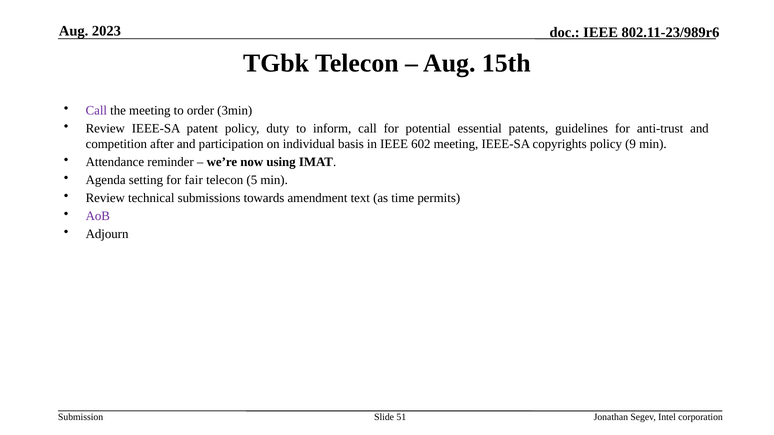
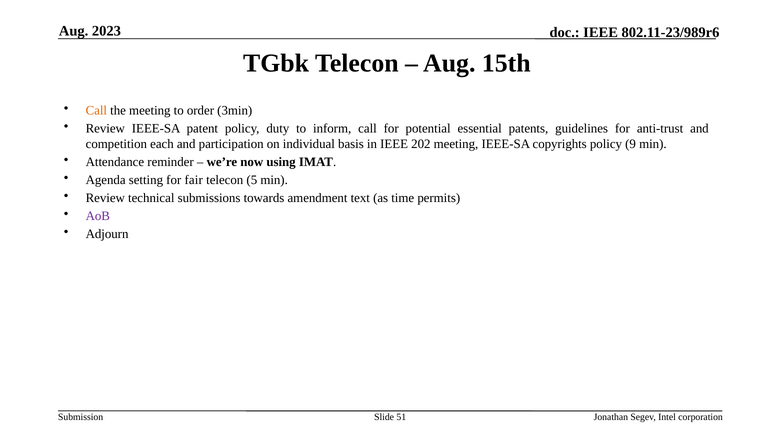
Call at (96, 111) colour: purple -> orange
after: after -> each
602: 602 -> 202
